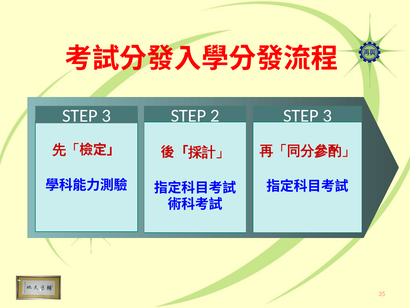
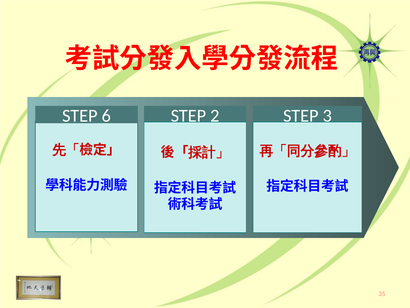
3 at (106, 116): 3 -> 6
